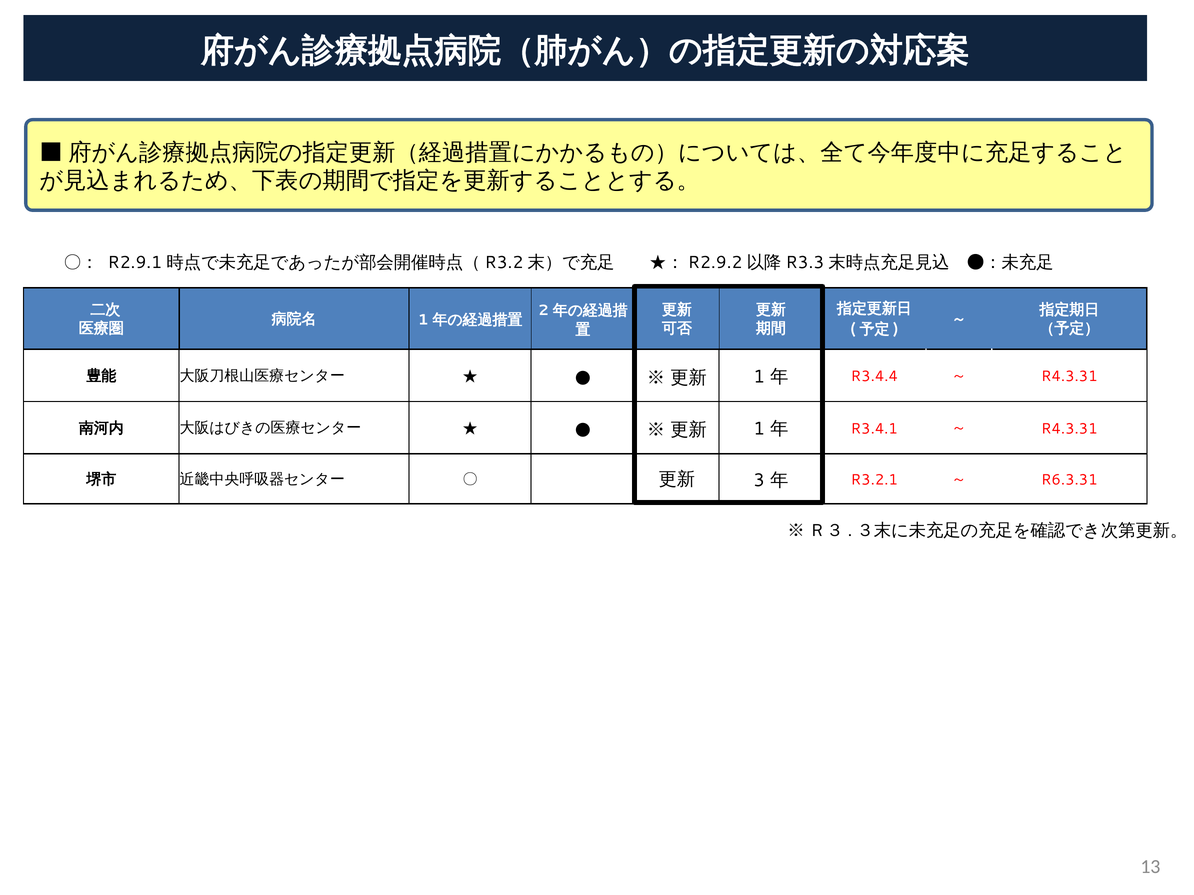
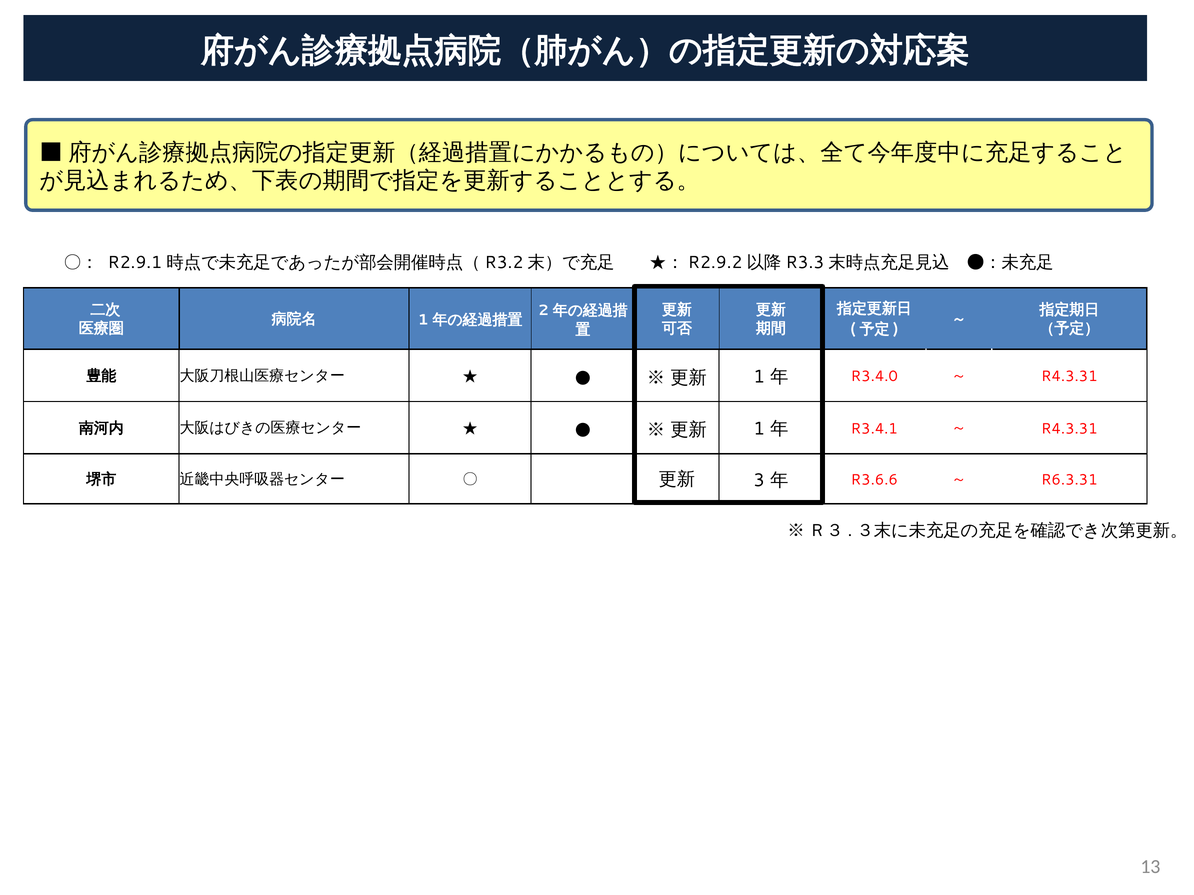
R3.4.4: R3.4.4 -> R3.4.0
R3.2.1: R3.2.1 -> R3.6.6
